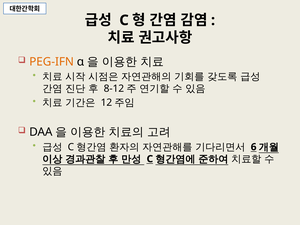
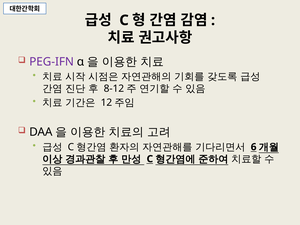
PEG-IFN colour: orange -> purple
